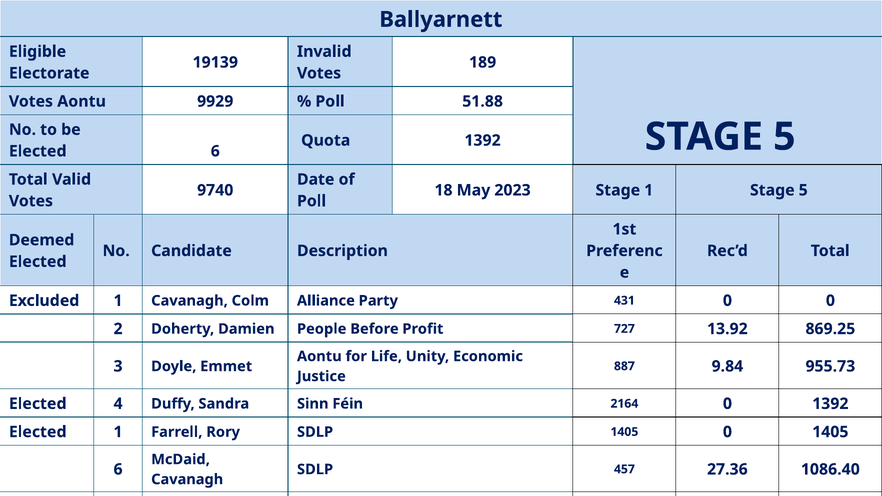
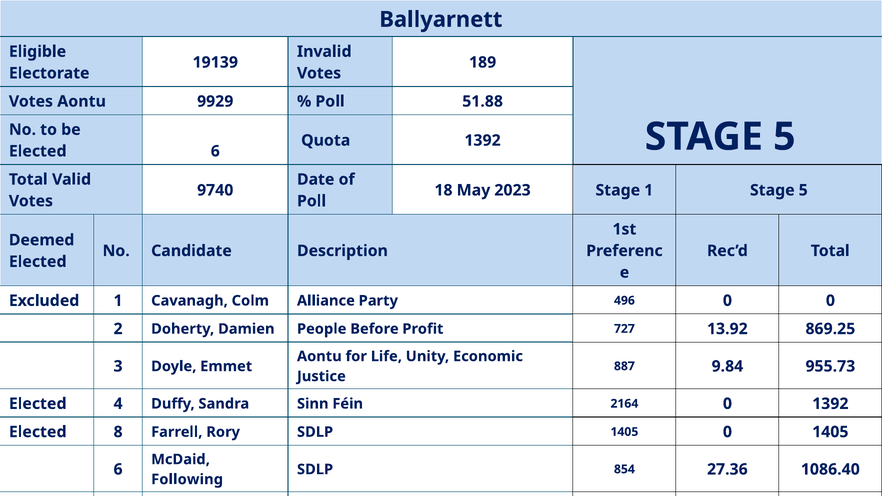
431: 431 -> 496
1 at (118, 432): 1 -> 8
457: 457 -> 854
Cavanagh at (187, 480): Cavanagh -> Following
